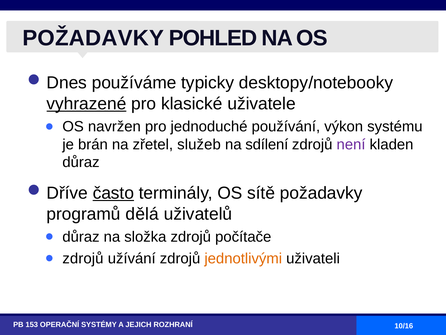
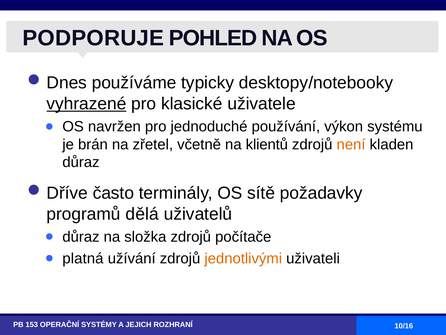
POŽADAVKY at (93, 38): POŽADAVKY -> PODPORUJE
služeb: služeb -> včetně
sdílení: sdílení -> klientů
není colour: purple -> orange
často underline: present -> none
zdrojů at (83, 258): zdrojů -> platná
